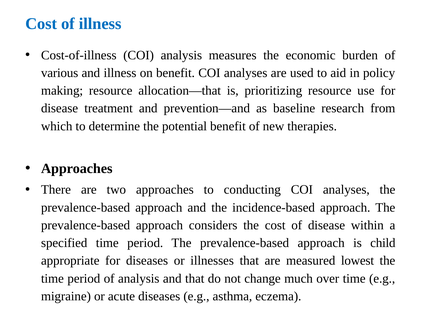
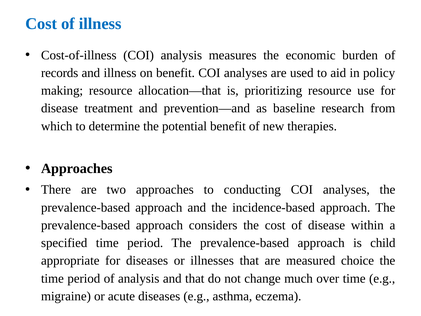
various: various -> records
lowest: lowest -> choice
